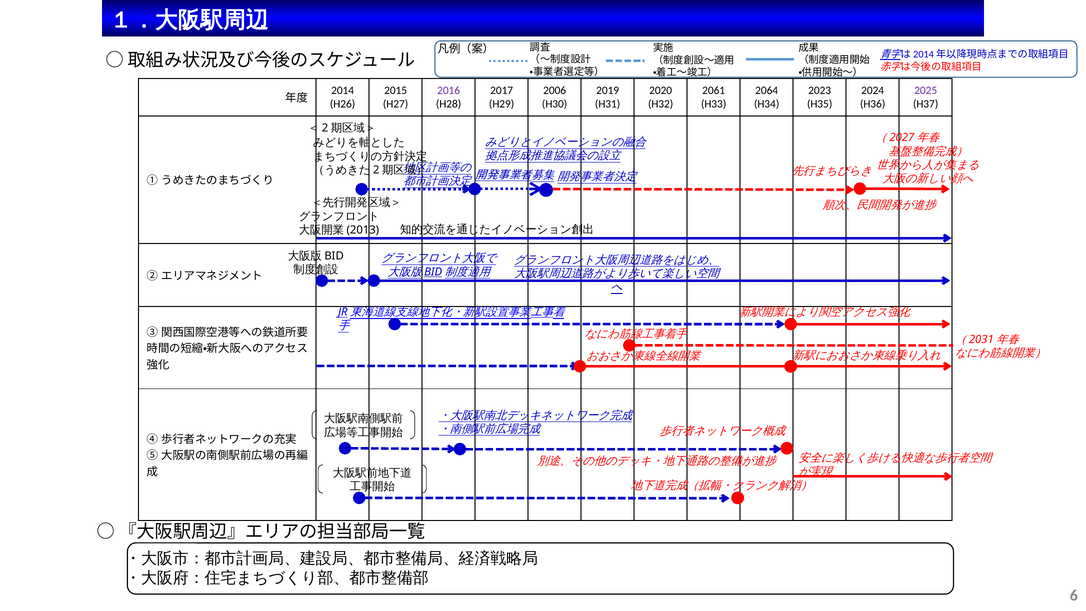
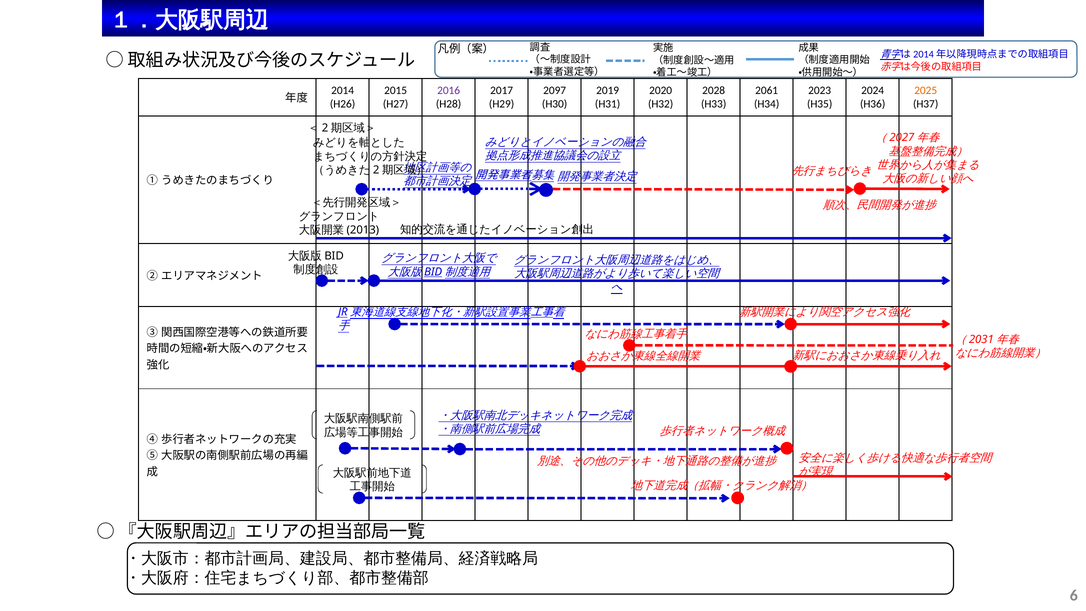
2006: 2006 -> 2097
2061: 2061 -> 2028
2064: 2064 -> 2061
2025 colour: purple -> orange
